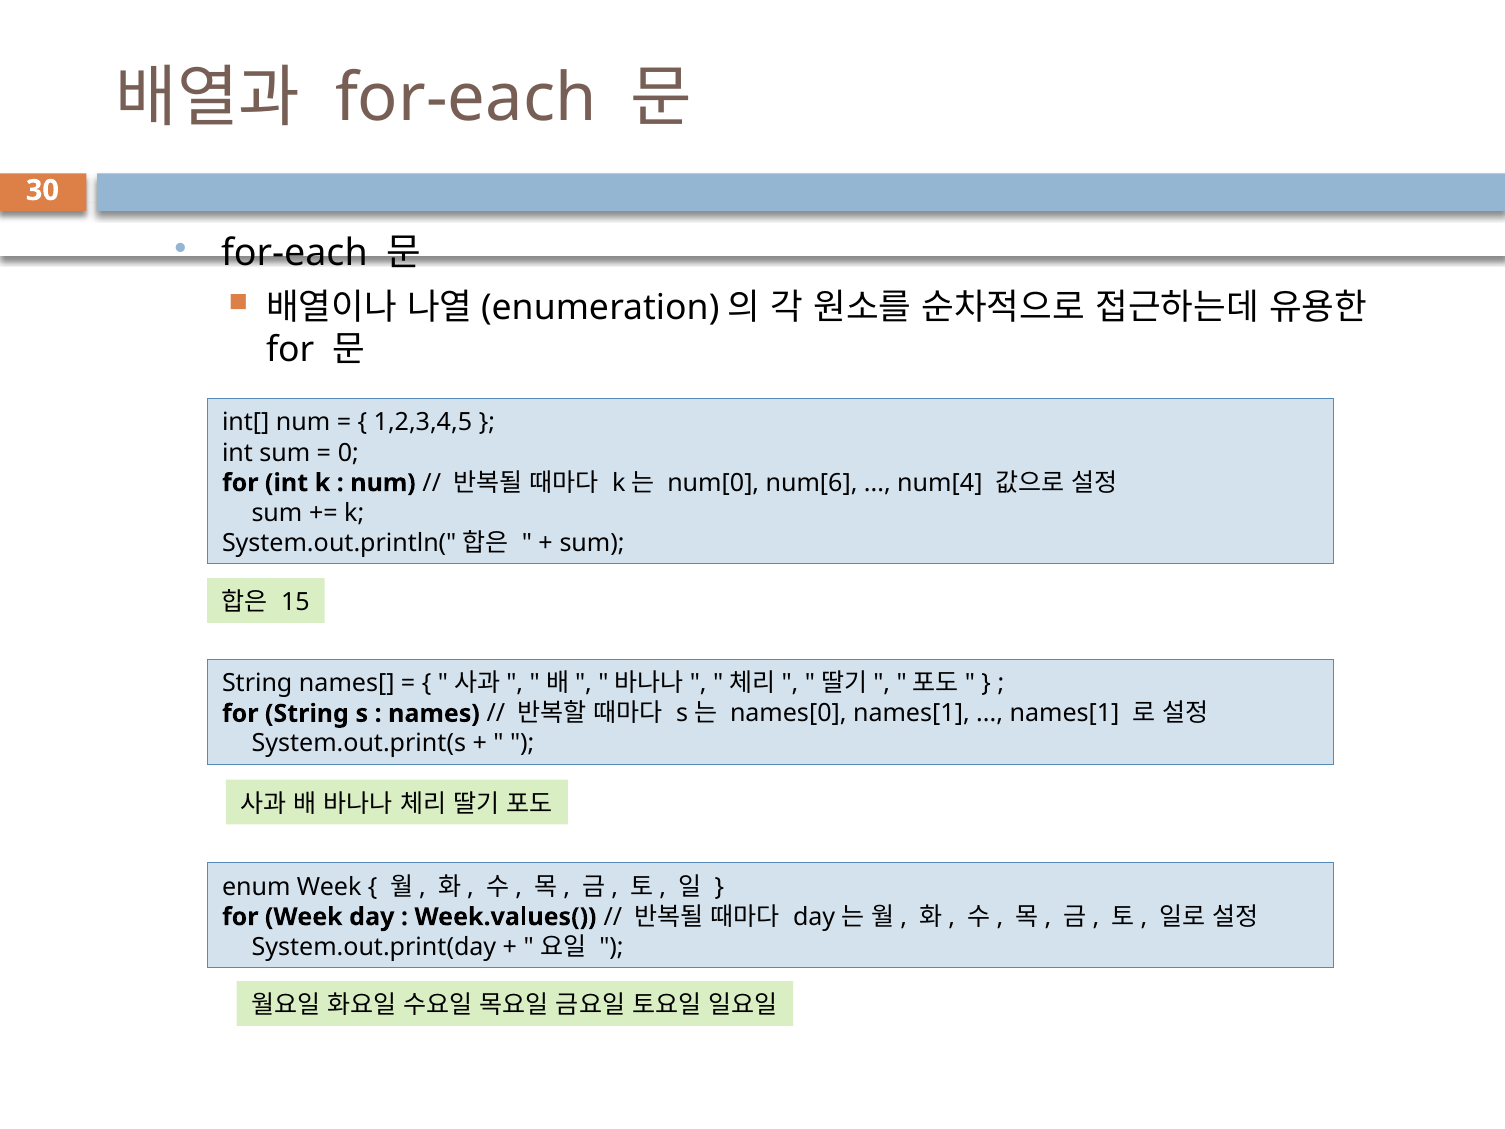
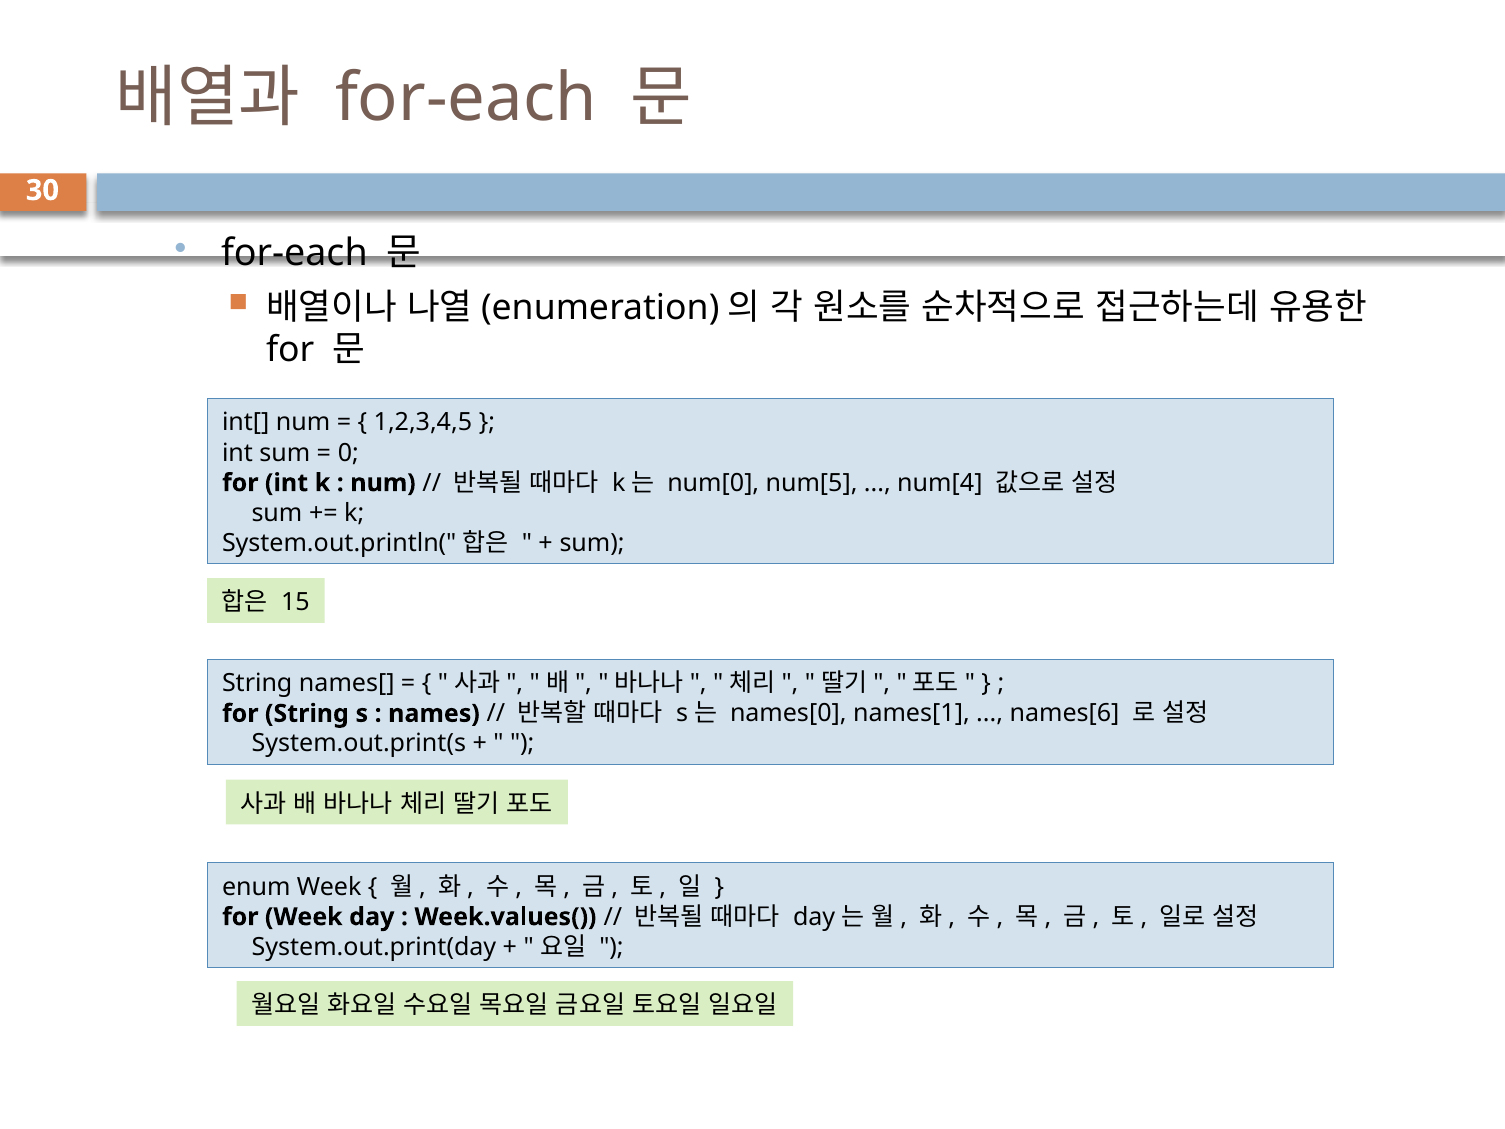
num[6: num[6 -> num[5
names[1 at (1065, 713): names[1 -> names[6
